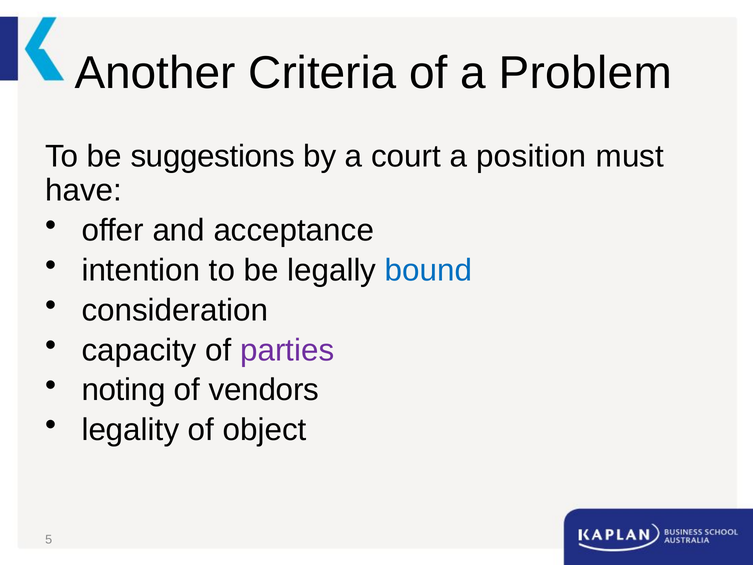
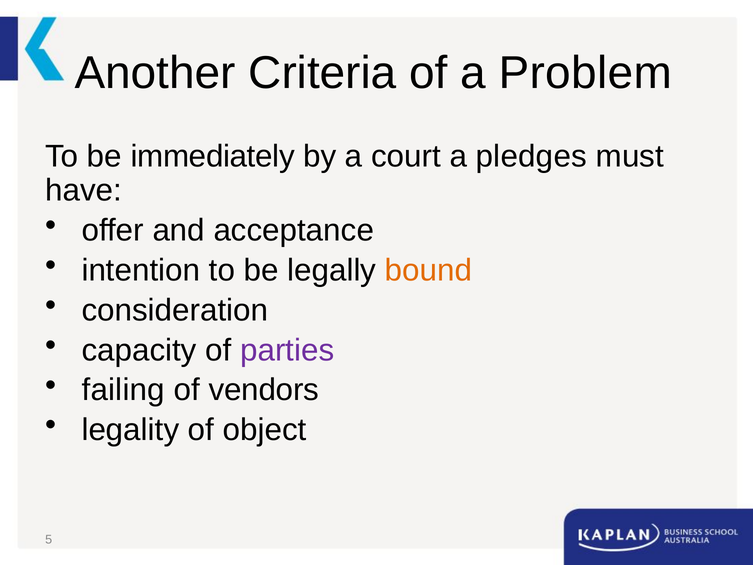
suggestions: suggestions -> immediately
position: position -> pledges
bound colour: blue -> orange
noting: noting -> failing
